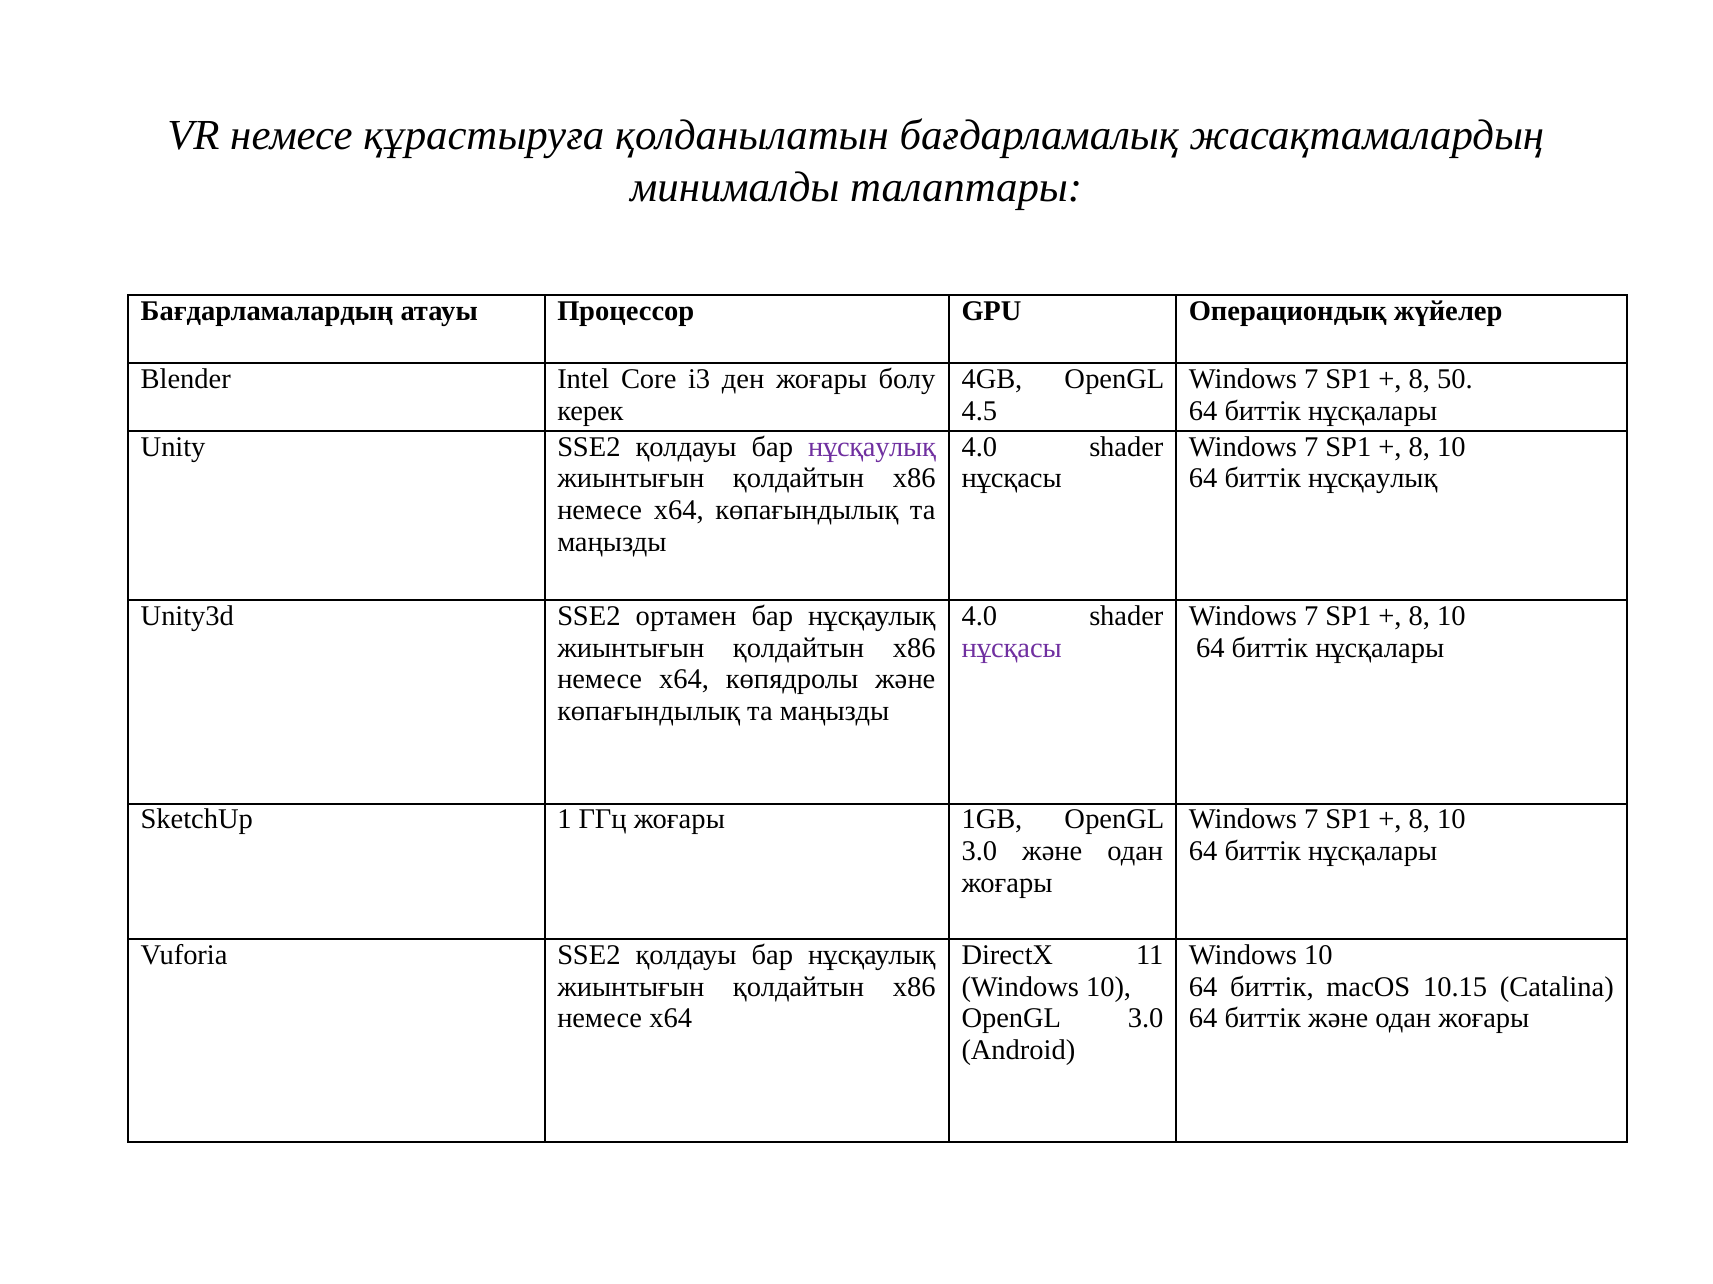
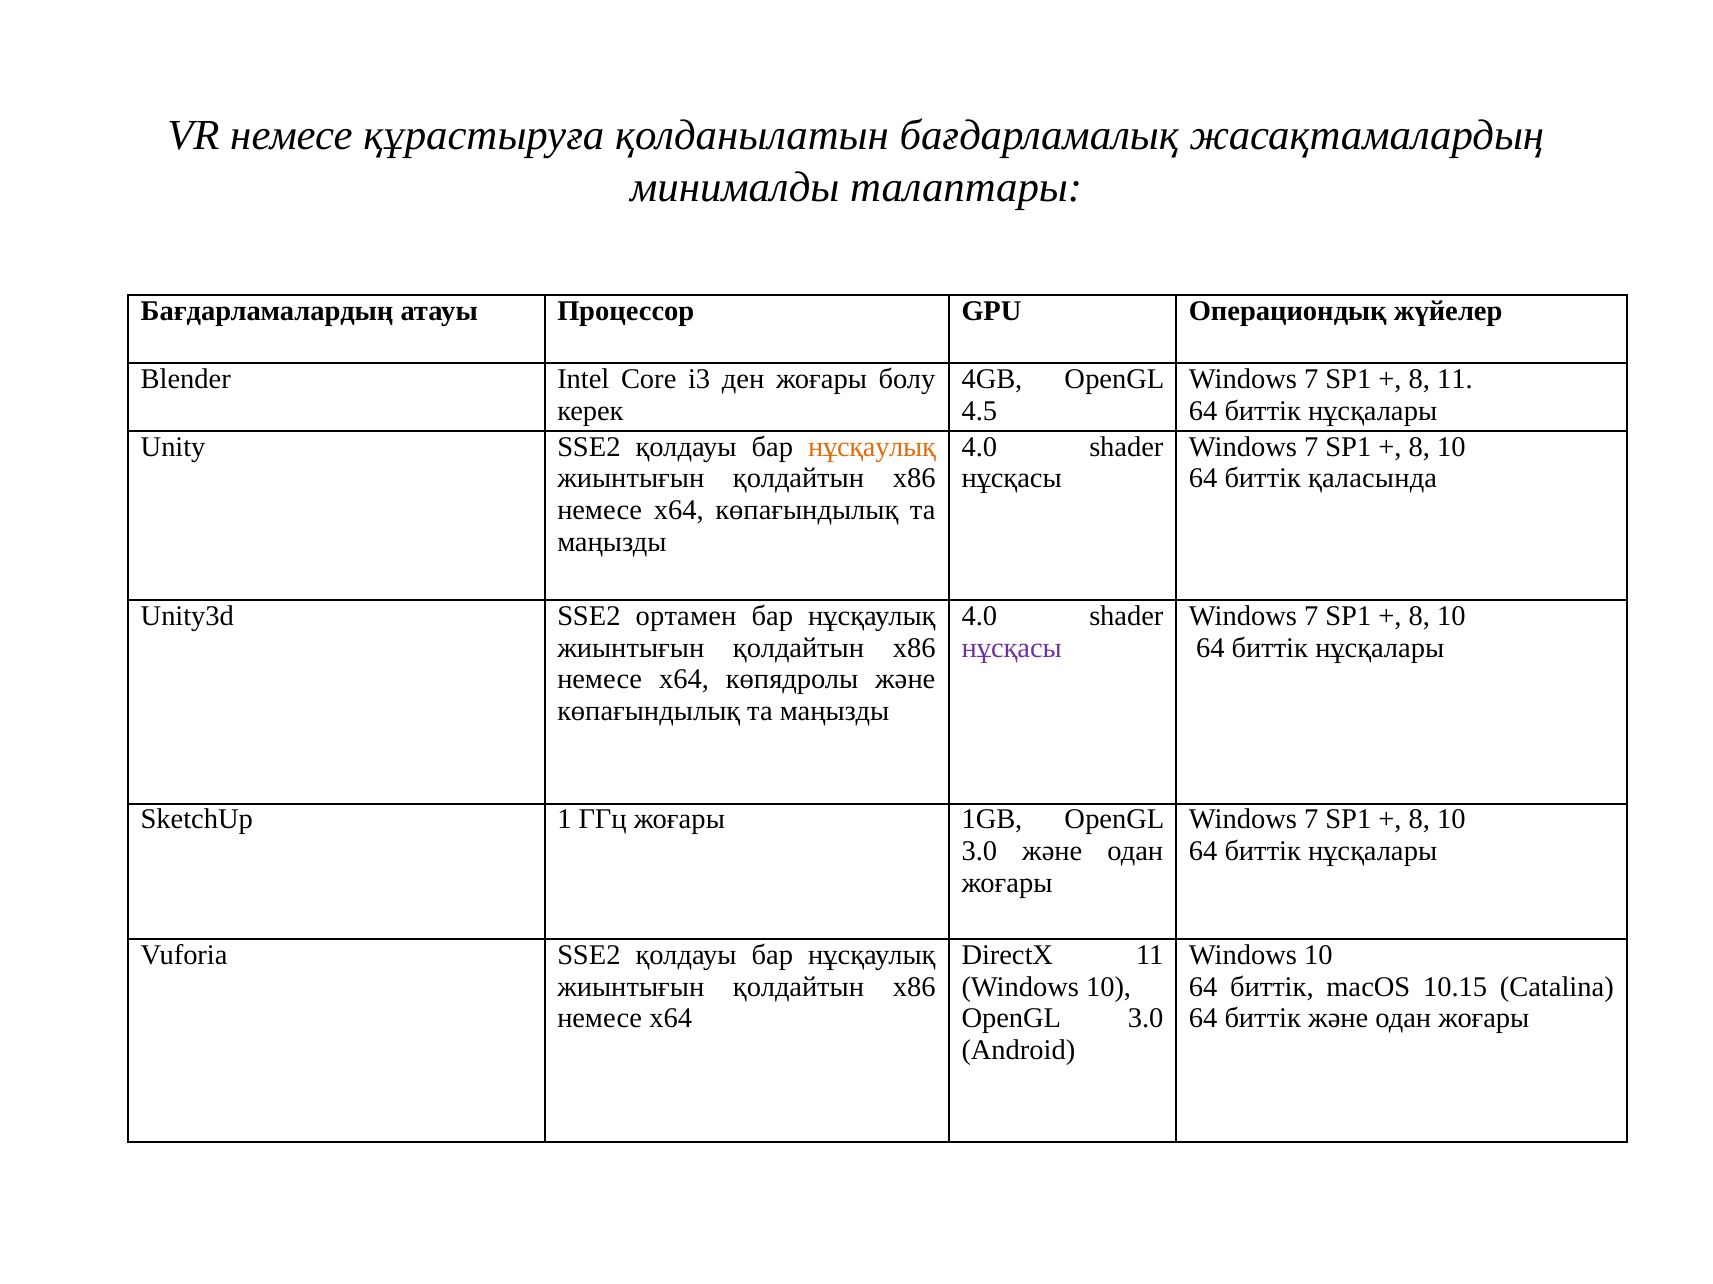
8 50: 50 -> 11
нұсқаулық at (872, 447) colour: purple -> orange
биттік нұсқаулық: нұсқаулық -> қаласында
